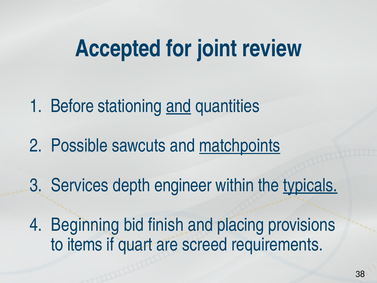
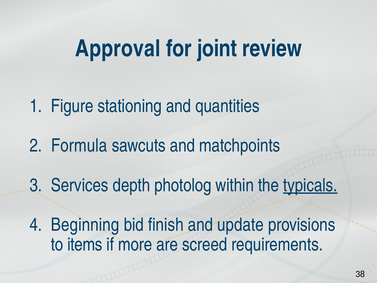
Accepted: Accepted -> Approval
Before: Before -> Figure
and at (179, 106) underline: present -> none
Possible: Possible -> Formula
matchpoints underline: present -> none
engineer: engineer -> photolog
placing: placing -> update
quart: quart -> more
